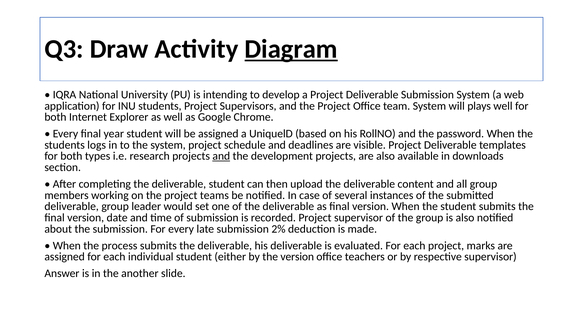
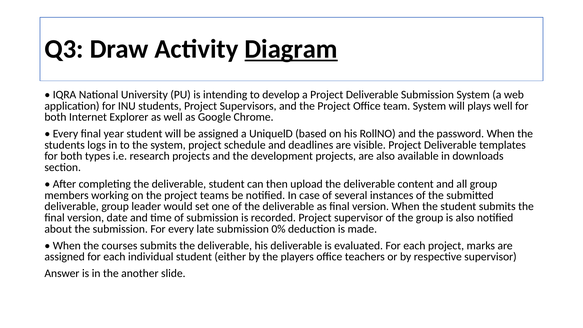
and at (221, 156) underline: present -> none
2%: 2% -> 0%
process: process -> courses
the version: version -> players
